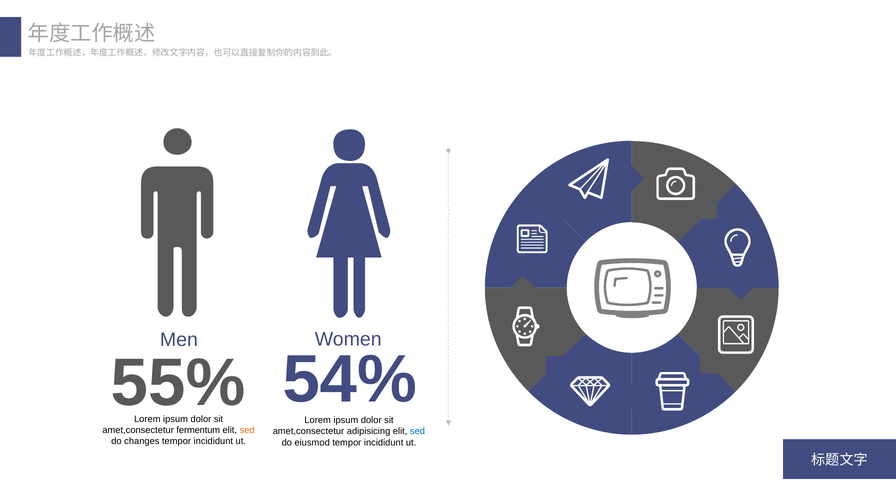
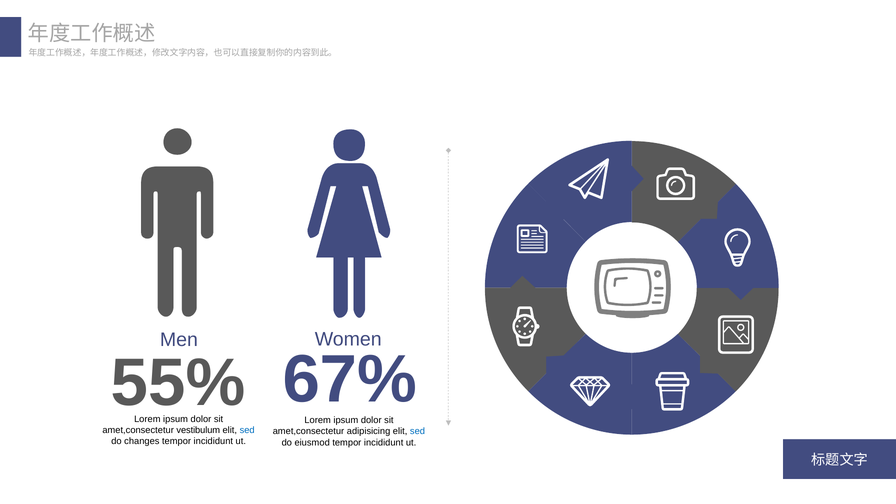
54%: 54% -> 67%
fermentum: fermentum -> vestibulum
sed at (247, 430) colour: orange -> blue
